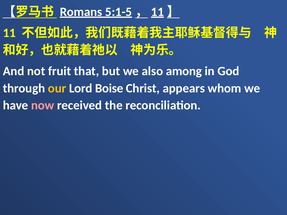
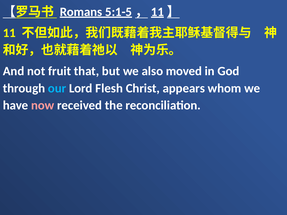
among: among -> moved
our colour: yellow -> light blue
Boise: Boise -> Flesh
